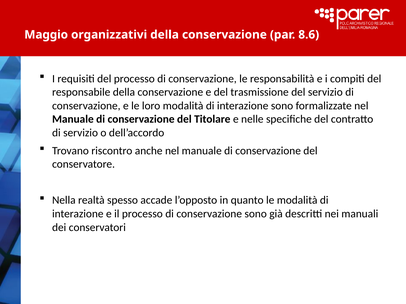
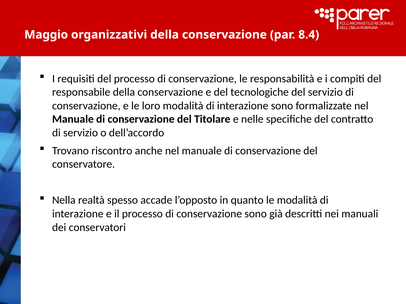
8.6: 8.6 -> 8.4
trasmissione: trasmissione -> tecnologiche
